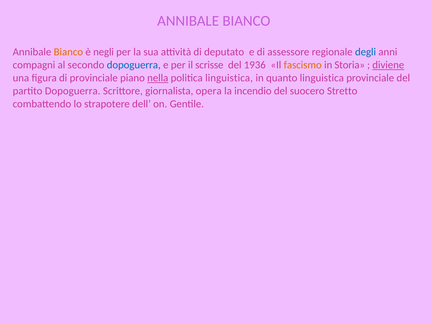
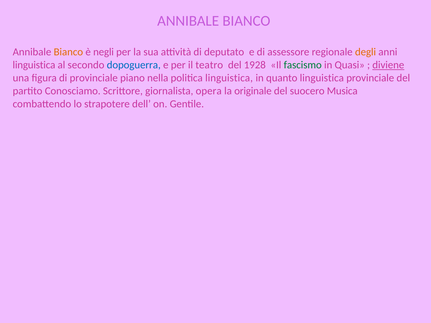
degli colour: blue -> orange
compagni at (34, 65): compagni -> linguistica
scrisse: scrisse -> teatro
1936: 1936 -> 1928
fascismo colour: orange -> green
Storia: Storia -> Quasi
nella underline: present -> none
partito Dopoguerra: Dopoguerra -> Conosciamo
incendio: incendio -> originale
Stretto: Stretto -> Musica
